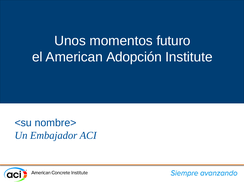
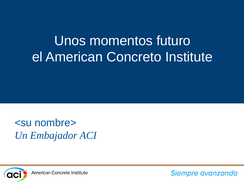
Adopción: Adopción -> Concreto
